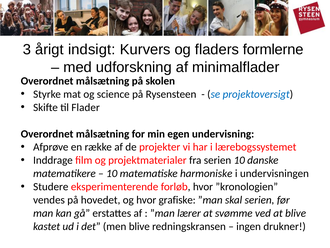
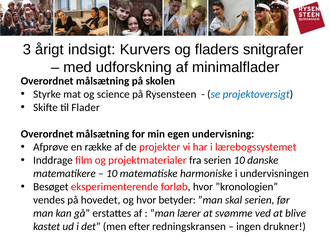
formlerne: formlerne -> snitgrafer
Studere: Studere -> Besøget
grafiske: grafiske -> betyder
men blive: blive -> efter
